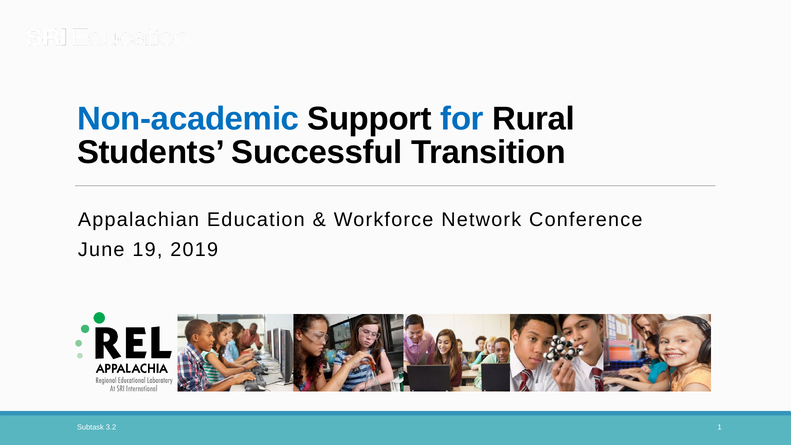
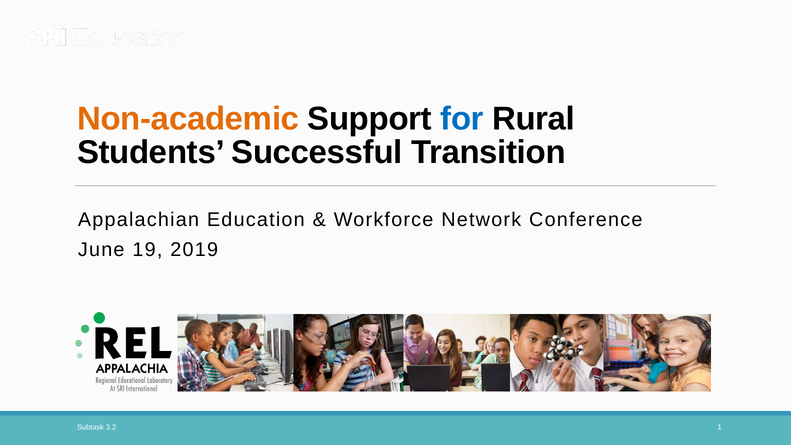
Non-academic colour: blue -> orange
